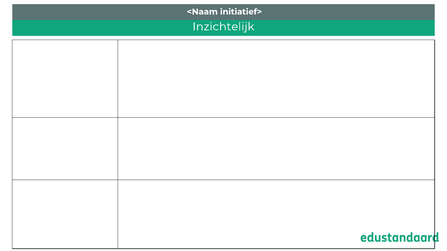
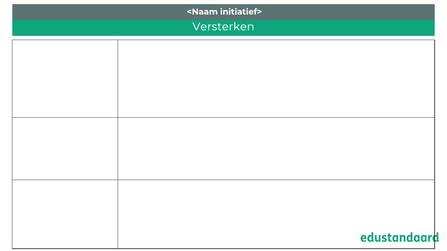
Inzichtelijk: Inzichtelijk -> Versterken
